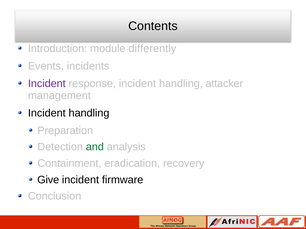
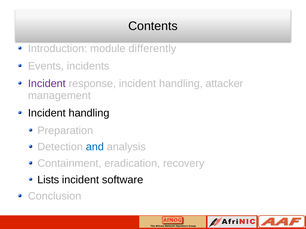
and colour: green -> blue
Give: Give -> Lists
firmware: firmware -> software
